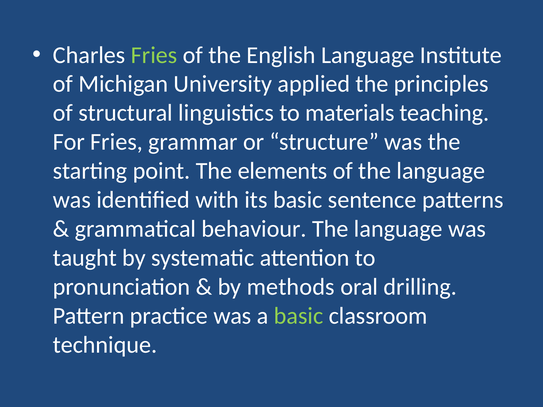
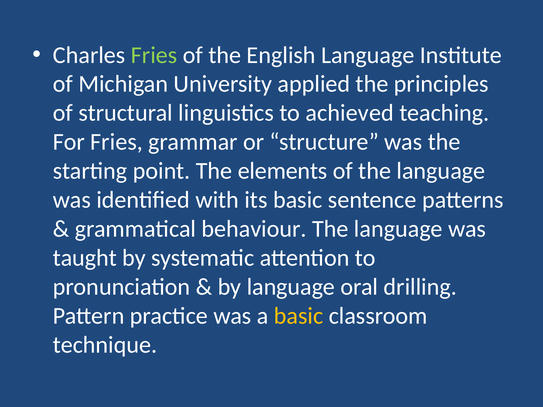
materials: materials -> achieved
by methods: methods -> language
basic at (299, 316) colour: light green -> yellow
